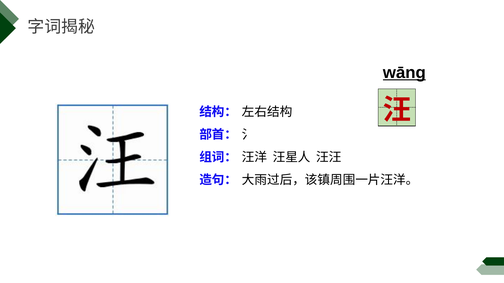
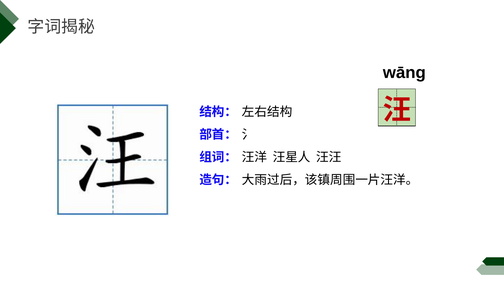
wāng underline: present -> none
